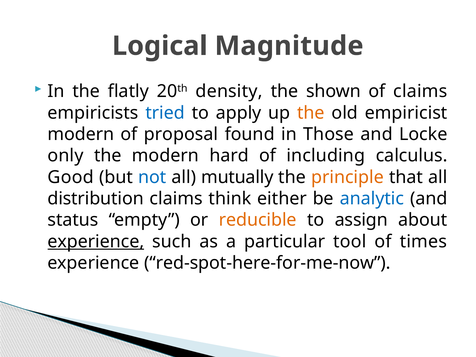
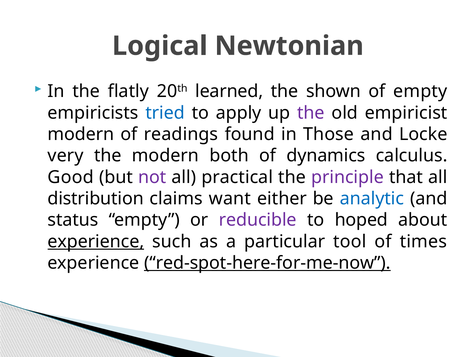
Magnitude: Magnitude -> Newtonian
density: density -> learned
of claims: claims -> empty
the at (311, 113) colour: orange -> purple
proposal: proposal -> readings
only: only -> very
hard: hard -> both
including: including -> dynamics
not colour: blue -> purple
mutually: mutually -> practical
principle colour: orange -> purple
think: think -> want
reducible colour: orange -> purple
assign: assign -> hoped
red-spot-here-for-me-now underline: none -> present
